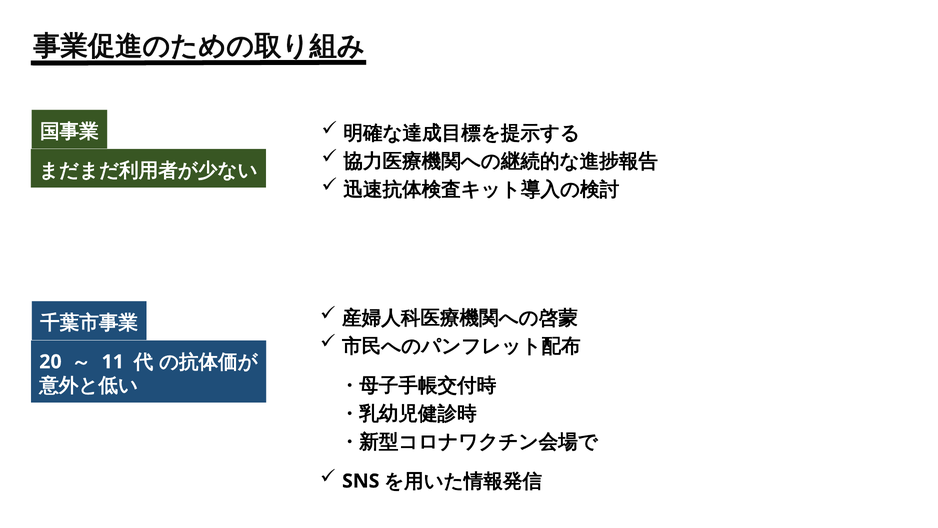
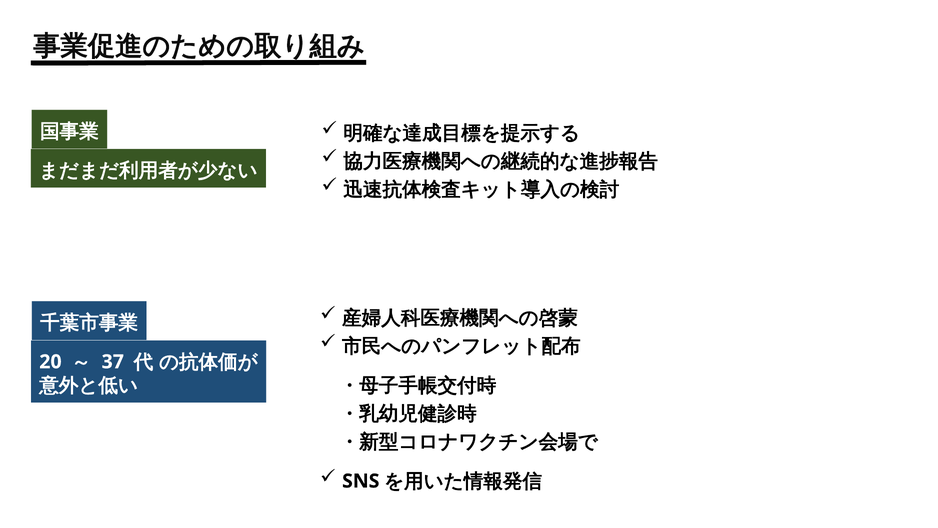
11: 11 -> 37
